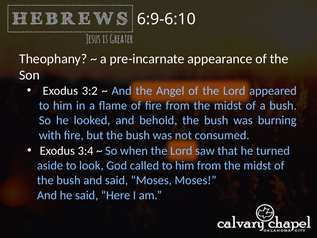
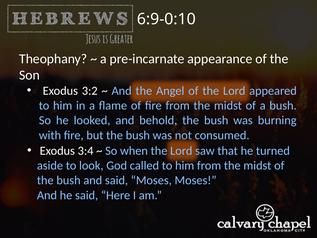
6:9-6:10: 6:9-6:10 -> 6:9-0:10
